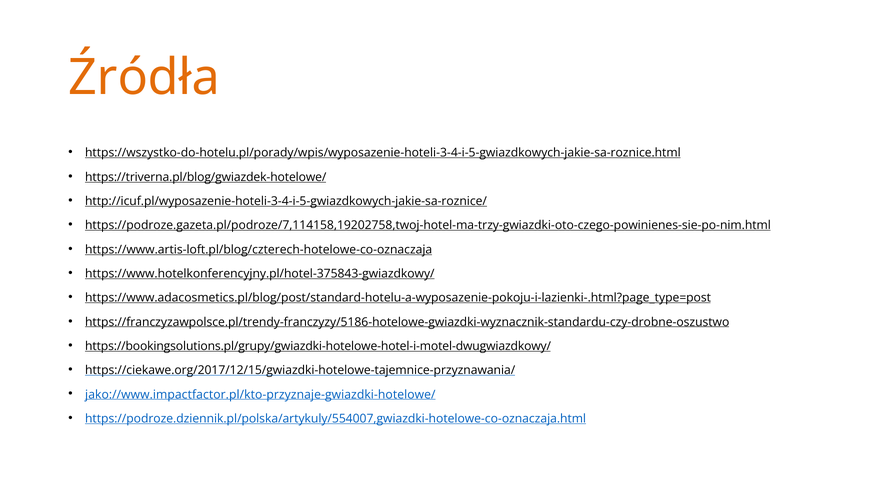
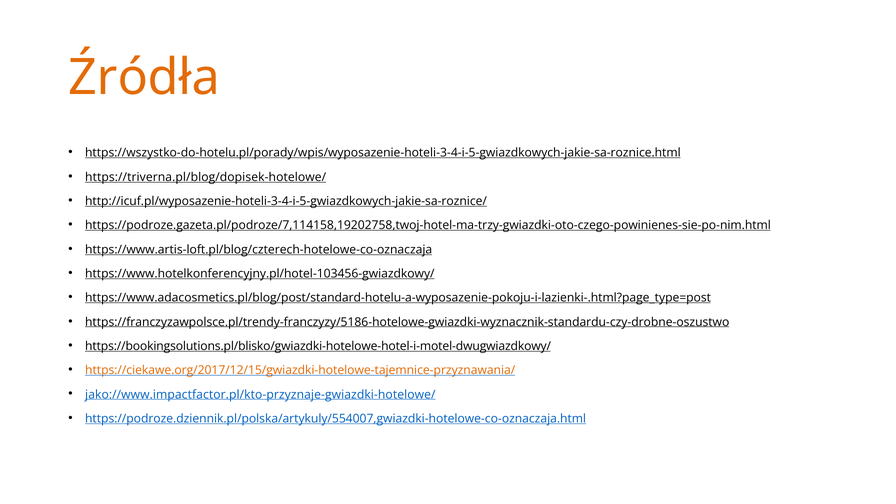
https://triverna.pl/blog/gwiazdek-hotelowe/: https://triverna.pl/blog/gwiazdek-hotelowe/ -> https://triverna.pl/blog/dopisek-hotelowe/
https://www.hotelkonferencyjny.pl/hotel-375843-gwiazdkowy/: https://www.hotelkonferencyjny.pl/hotel-375843-gwiazdkowy/ -> https://www.hotelkonferencyjny.pl/hotel-103456-gwiazdkowy/
https://bookingsolutions.pl/grupy/gwiazdki-hotelowe-hotel-i-motel-dwugwiazdkowy/: https://bookingsolutions.pl/grupy/gwiazdki-hotelowe-hotel-i-motel-dwugwiazdkowy/ -> https://bookingsolutions.pl/blisko/gwiazdki-hotelowe-hotel-i-motel-dwugwiazdkowy/
https://ciekawe.org/2017/12/15/gwiazdki-hotelowe-tajemnice-przyznawania/ colour: black -> orange
